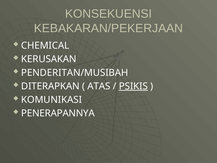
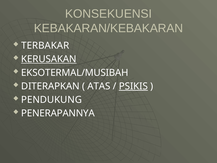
KEBAKARAN/PEKERJAAN: KEBAKARAN/PEKERJAAN -> KEBAKARAN/KEBAKARAN
CHEMICAL: CHEMICAL -> TERBAKAR
KERUSAKAN underline: none -> present
PENDERITAN/MUSIBAH: PENDERITAN/MUSIBAH -> EKSOTERMAL/MUSIBAH
KOMUNIKASI: KOMUNIKASI -> PENDUKUNG
